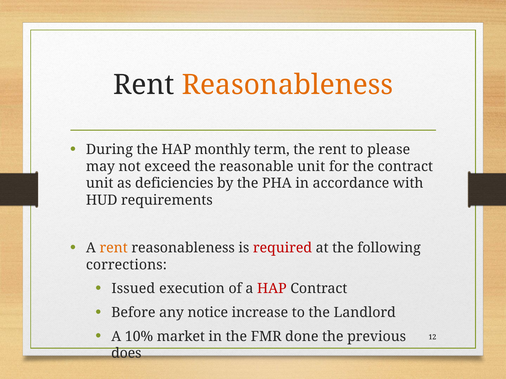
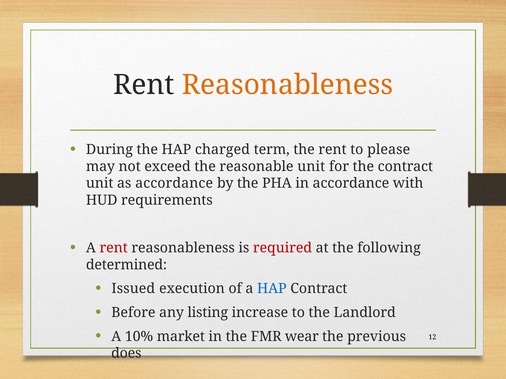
monthly: monthly -> charged
as deficiencies: deficiencies -> accordance
rent at (114, 248) colour: orange -> red
corrections: corrections -> determined
HAP at (272, 289) colour: red -> blue
notice: notice -> listing
done: done -> wear
